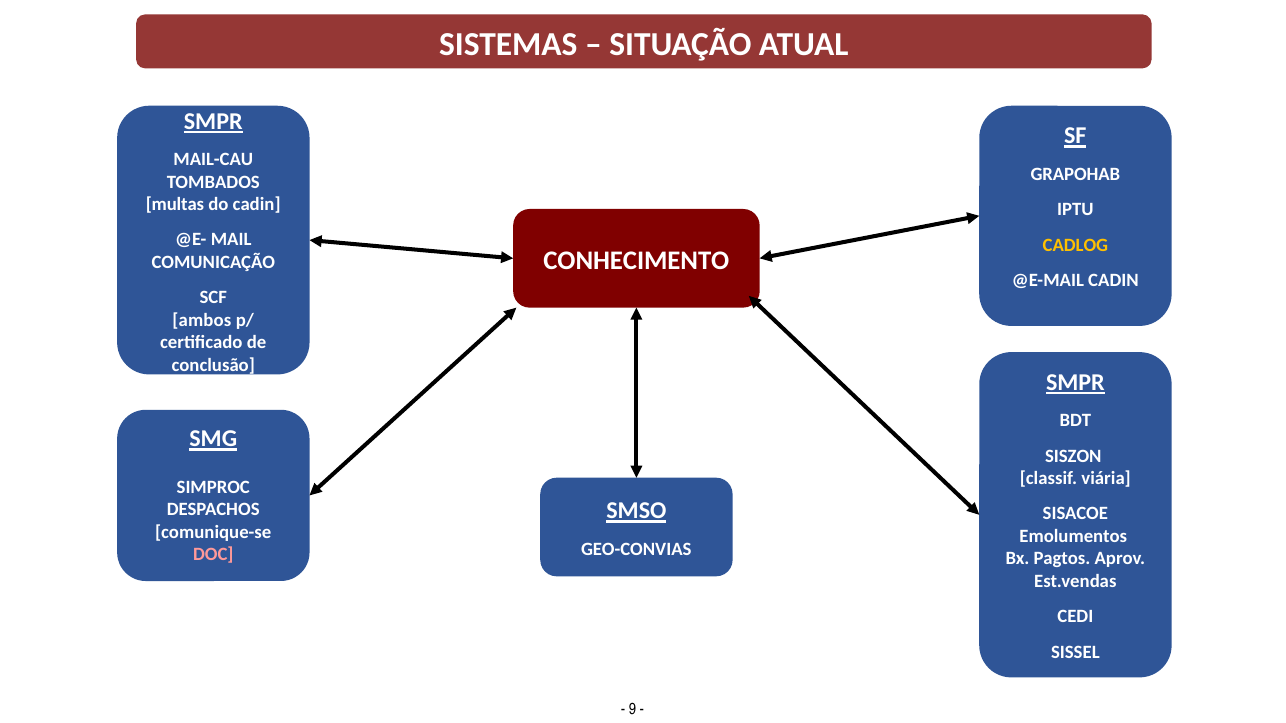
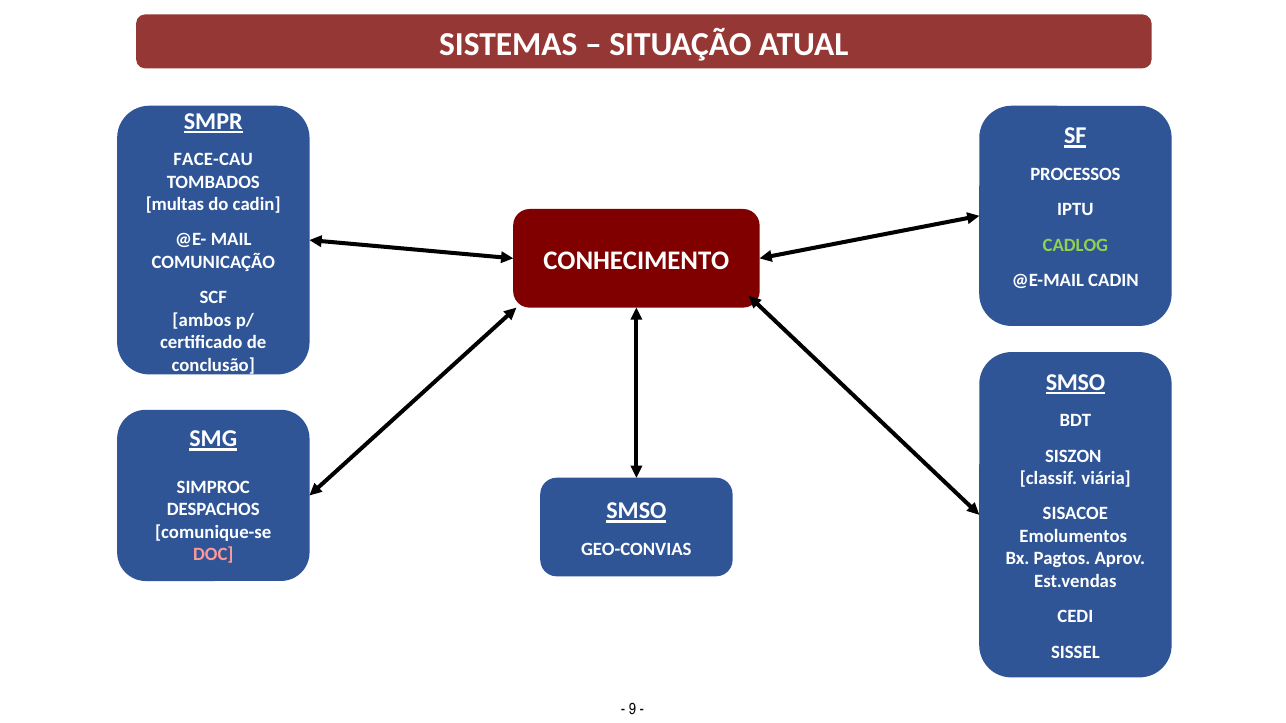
MAIL-CAU: MAIL-CAU -> FACE-CAU
GRAPOHAB: GRAPOHAB -> PROCESSOS
CADLOG colour: yellow -> light green
SMPR at (1075, 383): SMPR -> SMSO
